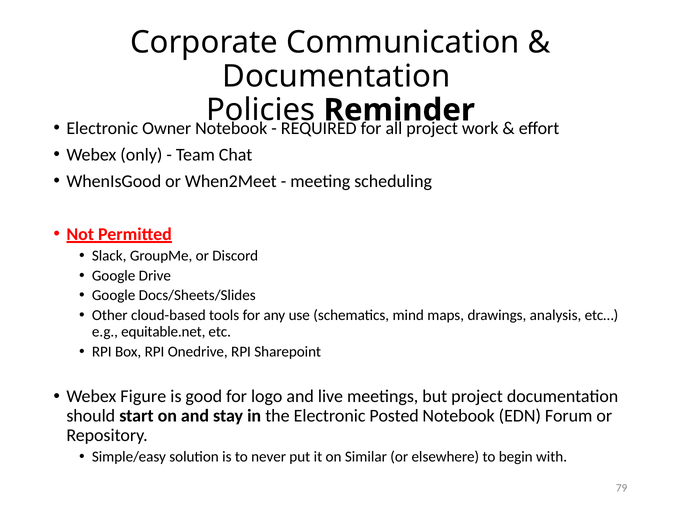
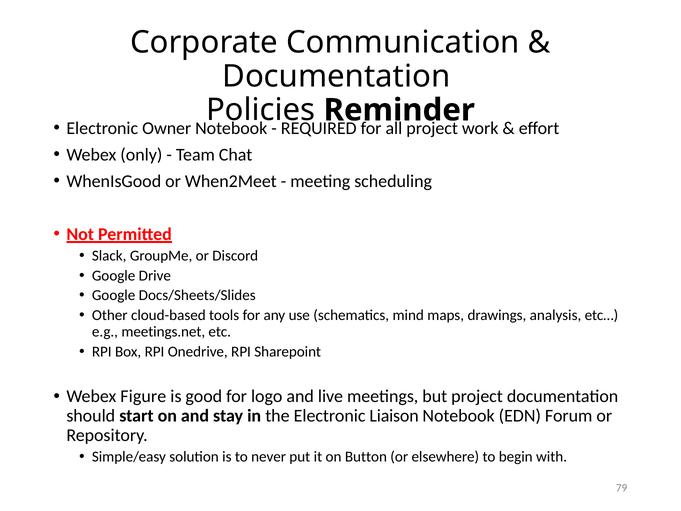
equitable.net: equitable.net -> meetings.net
Posted: Posted -> Liaison
Similar: Similar -> Button
